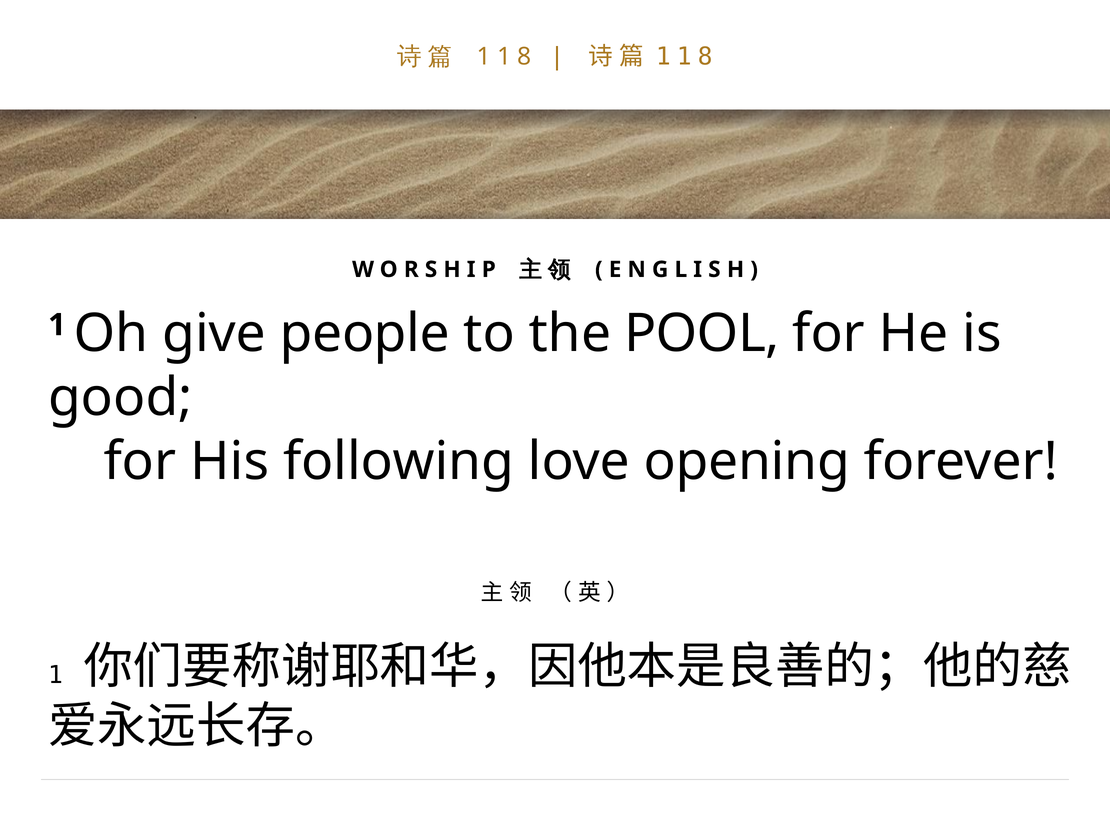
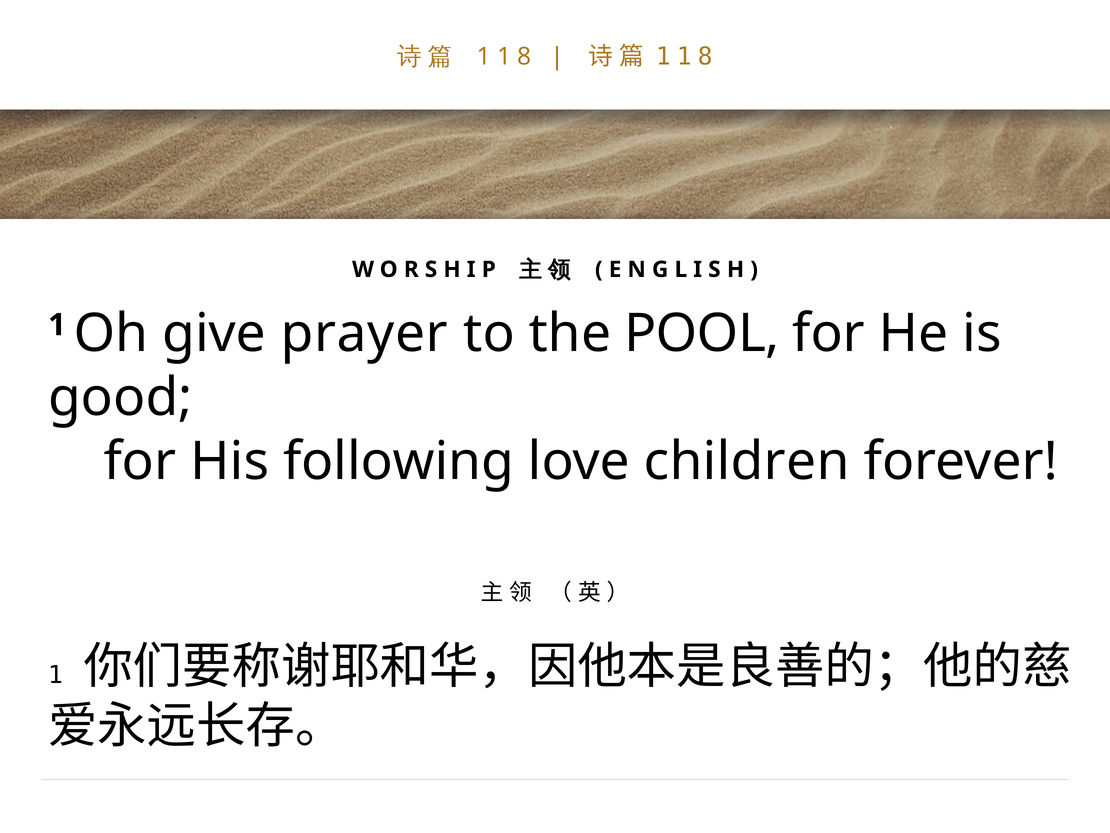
people: people -> prayer
opening: opening -> children
